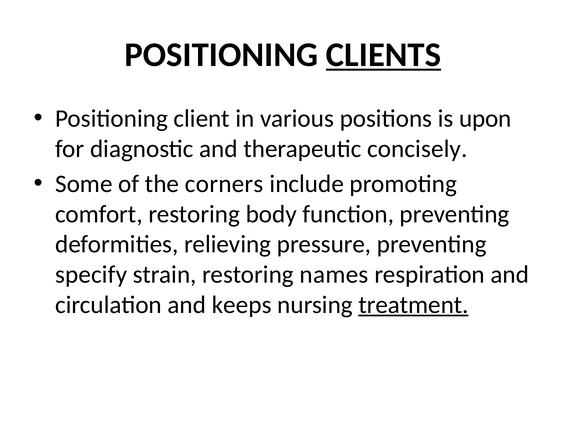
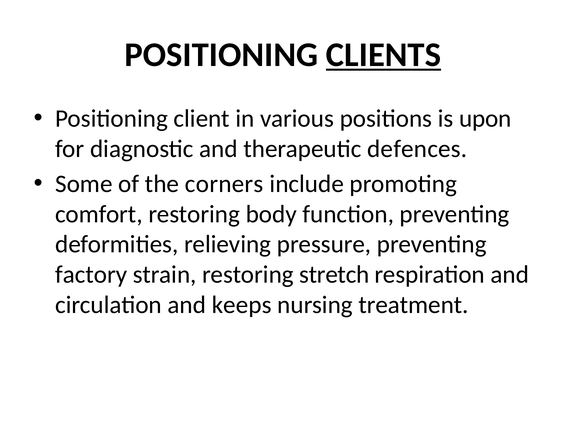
concisely: concisely -> defences
specify: specify -> factory
names: names -> stretch
treatment underline: present -> none
